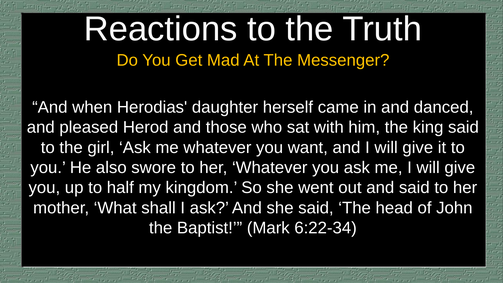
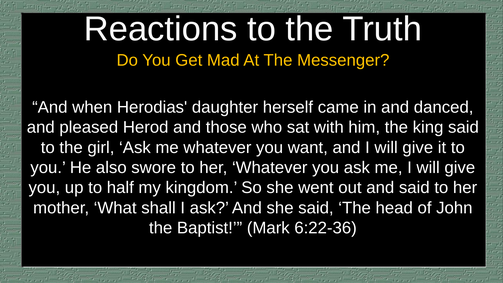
6:22-34: 6:22-34 -> 6:22-36
